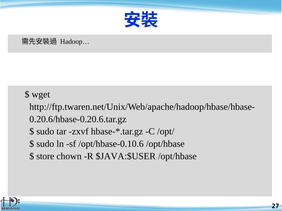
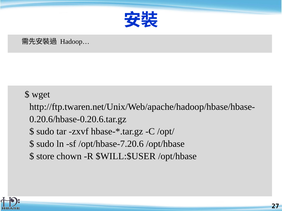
/opt/hbase-0.10.6: /opt/hbase-0.10.6 -> /opt/hbase-7.20.6
$JAVA:$USER: $JAVA:$USER -> $WILL:$USER
